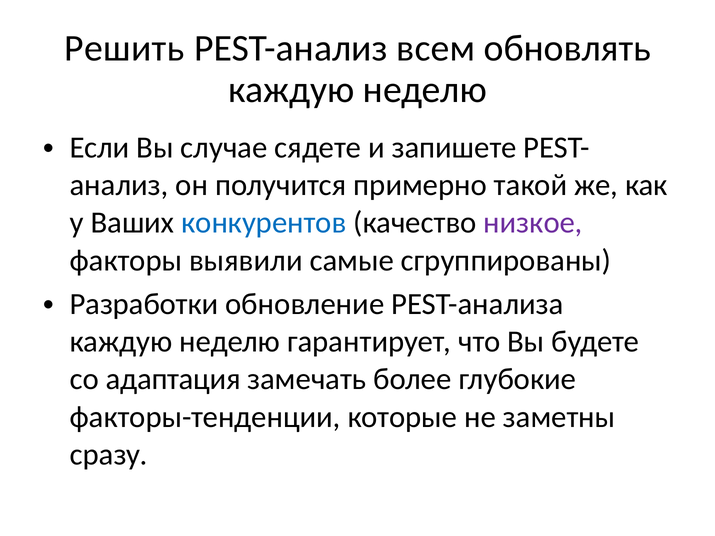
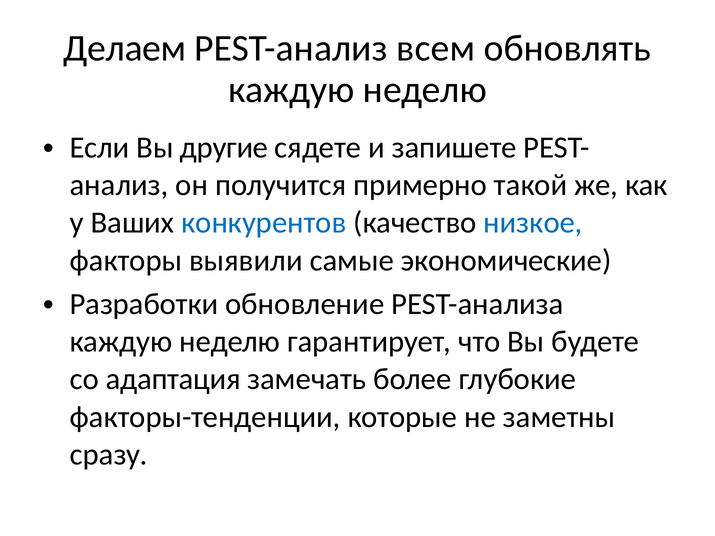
Решить: Решить -> Делаем
случае: случае -> другие
низкое colour: purple -> blue
сгруппированы: сгруппированы -> экономические
